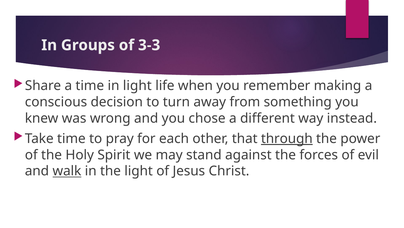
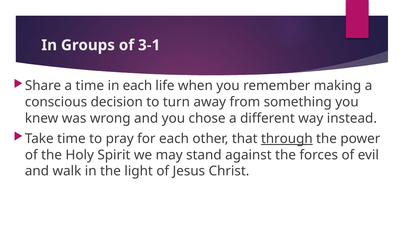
3-3: 3-3 -> 3-1
in light: light -> each
walk underline: present -> none
